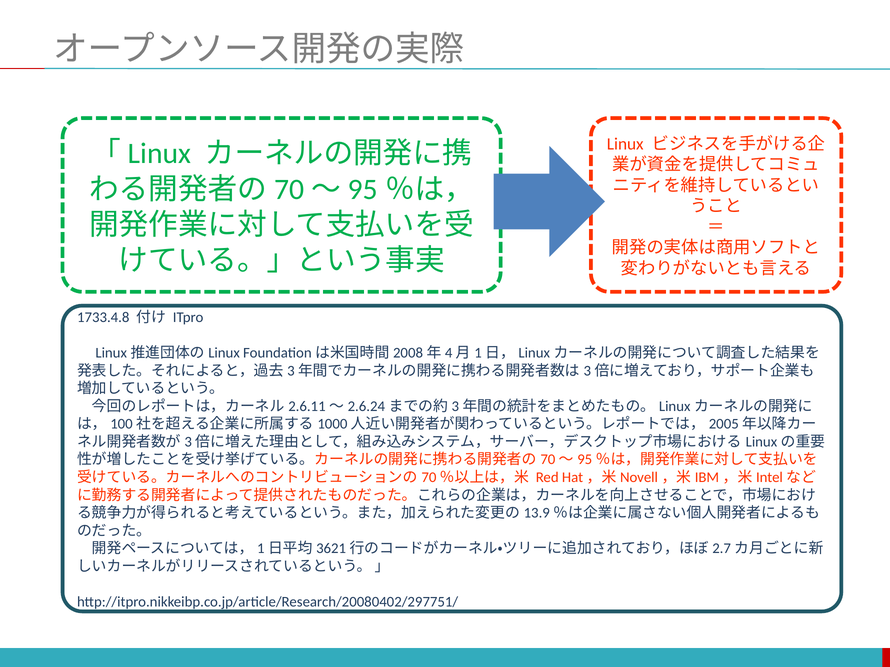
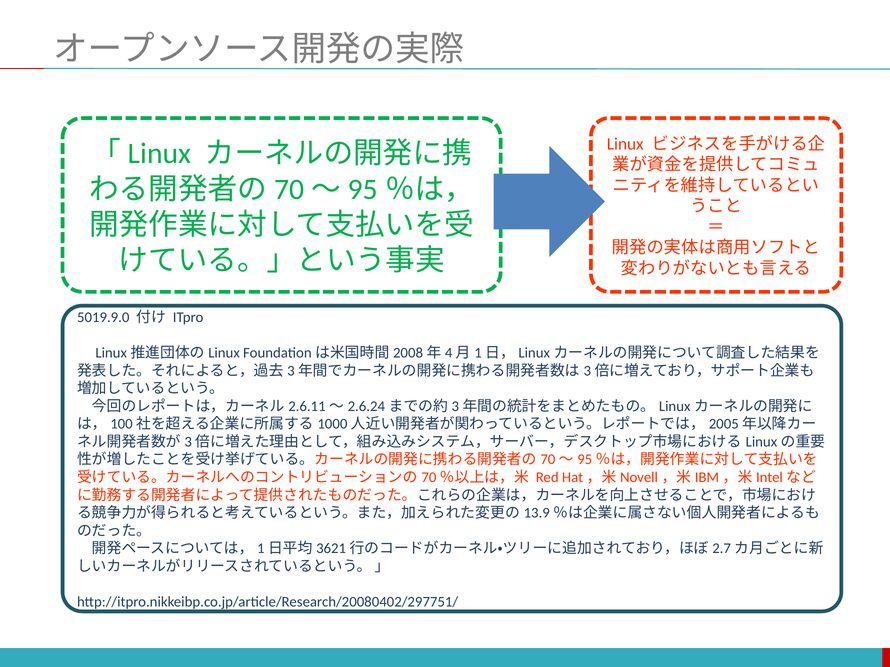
1733.4.8: 1733.4.8 -> 5019.9.0
